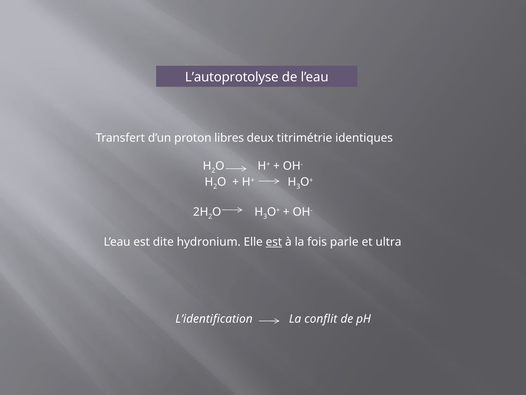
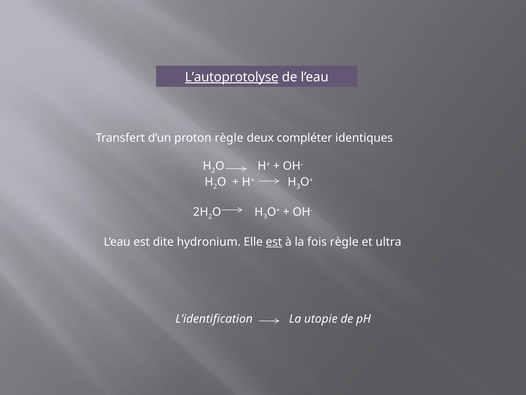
L’autoprotolyse underline: none -> present
proton libres: libres -> règle
titrimétrie: titrimétrie -> compléter
fois parle: parle -> règle
conflit: conflit -> utopie
